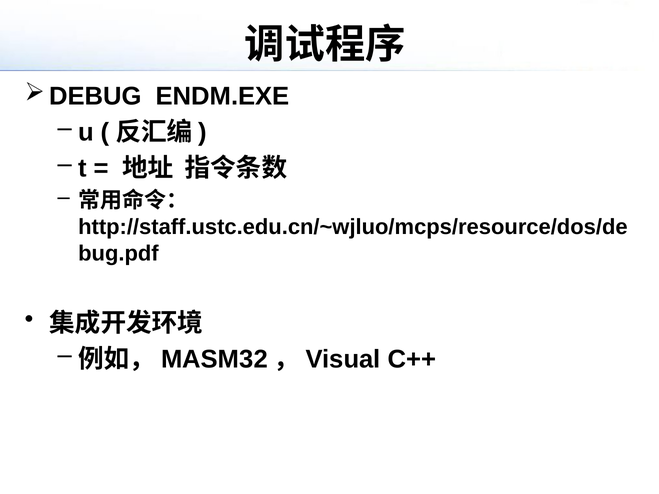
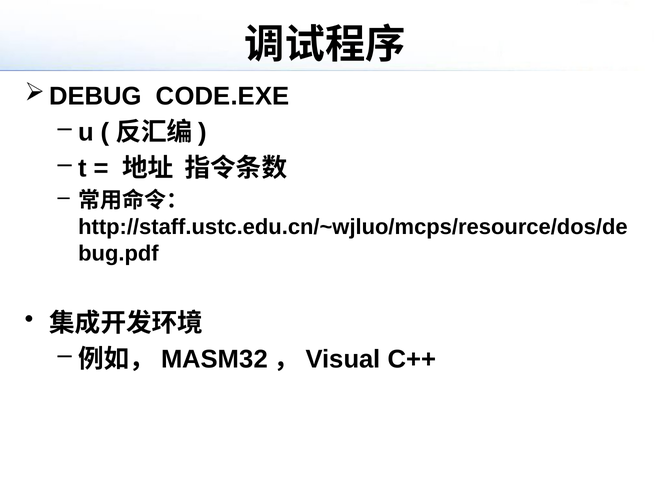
ENDM.EXE: ENDM.EXE -> CODE.EXE
